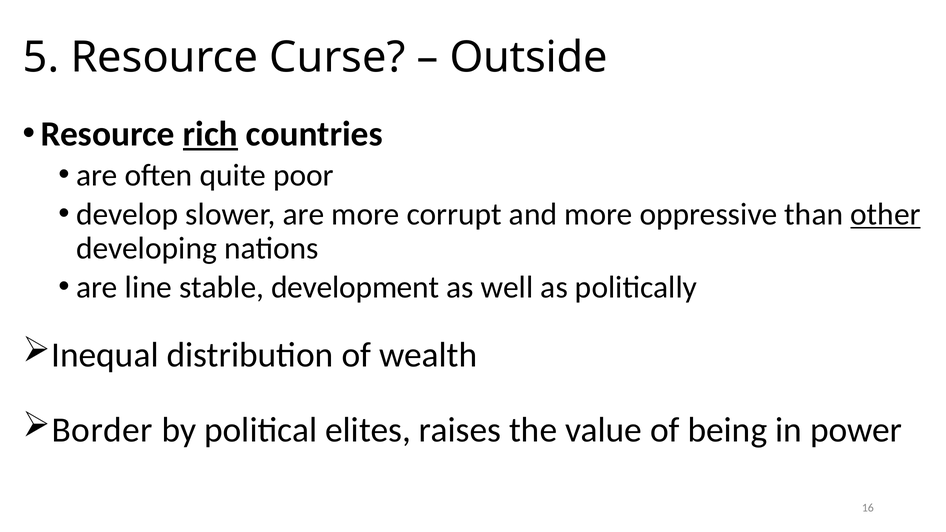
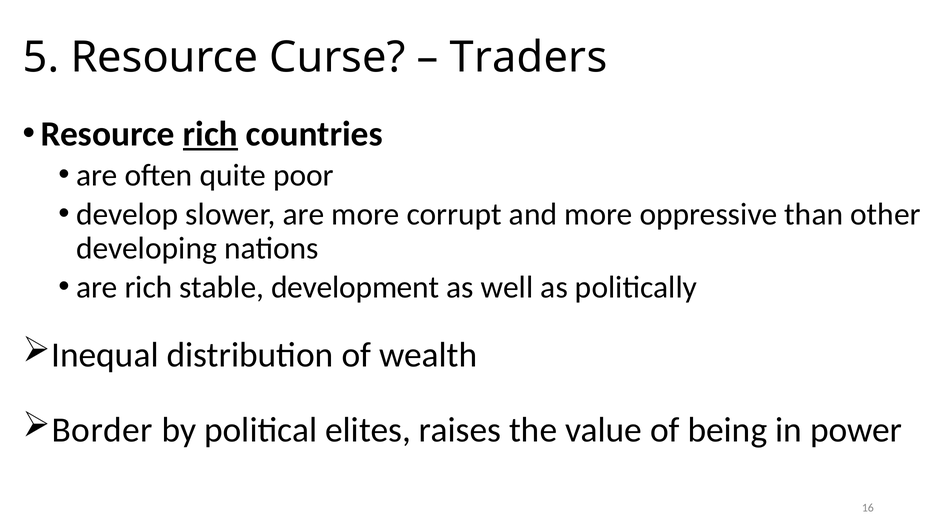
Outside: Outside -> Traders
other underline: present -> none
are line: line -> rich
